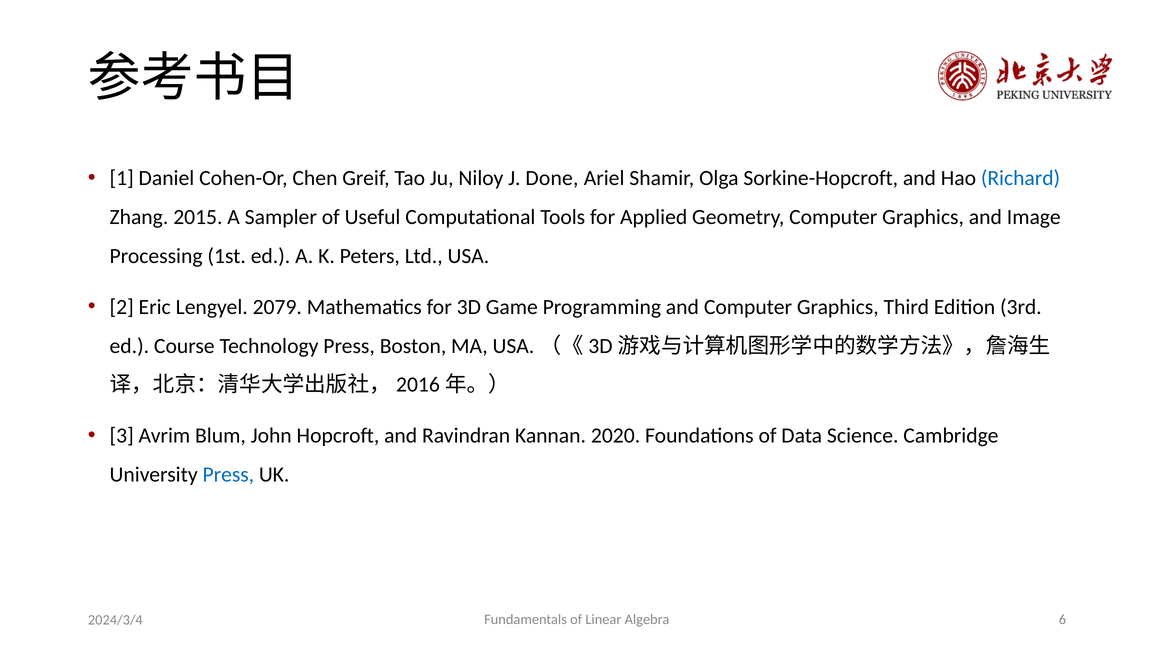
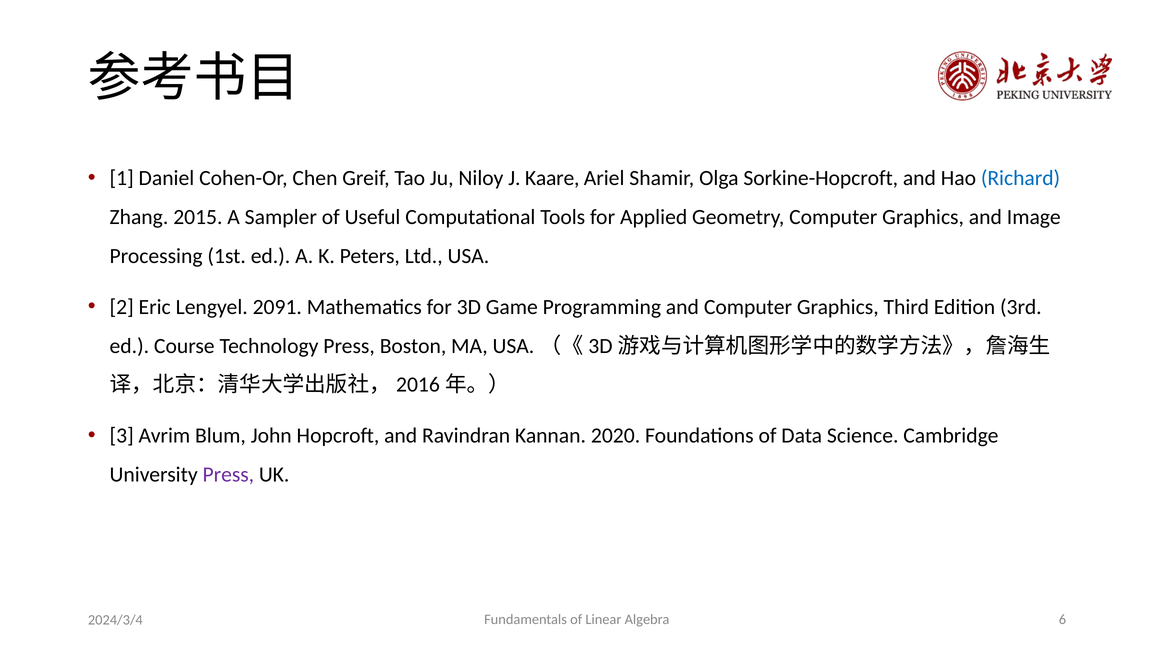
Done: Done -> Kaare
2079: 2079 -> 2091
Press at (228, 475) colour: blue -> purple
